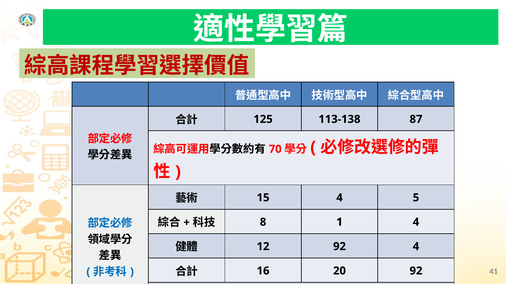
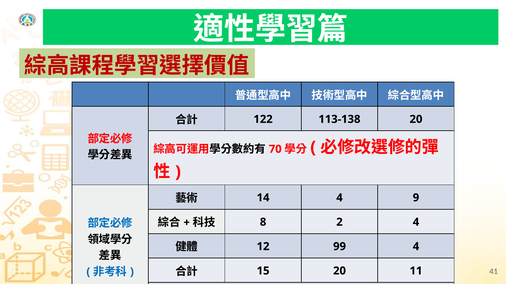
125: 125 -> 122
113-138 87: 87 -> 20
15: 15 -> 14
5: 5 -> 9
1: 1 -> 2
12 92: 92 -> 99
16: 16 -> 15
20 92: 92 -> 11
